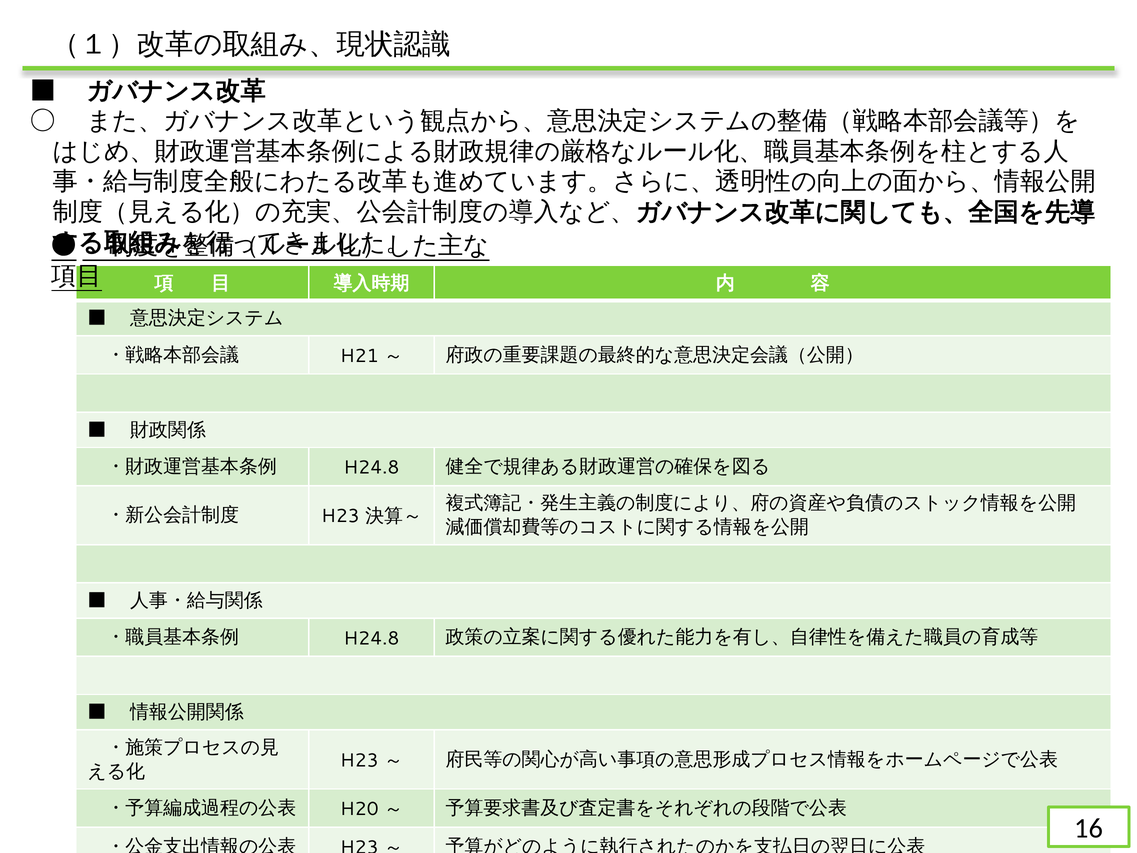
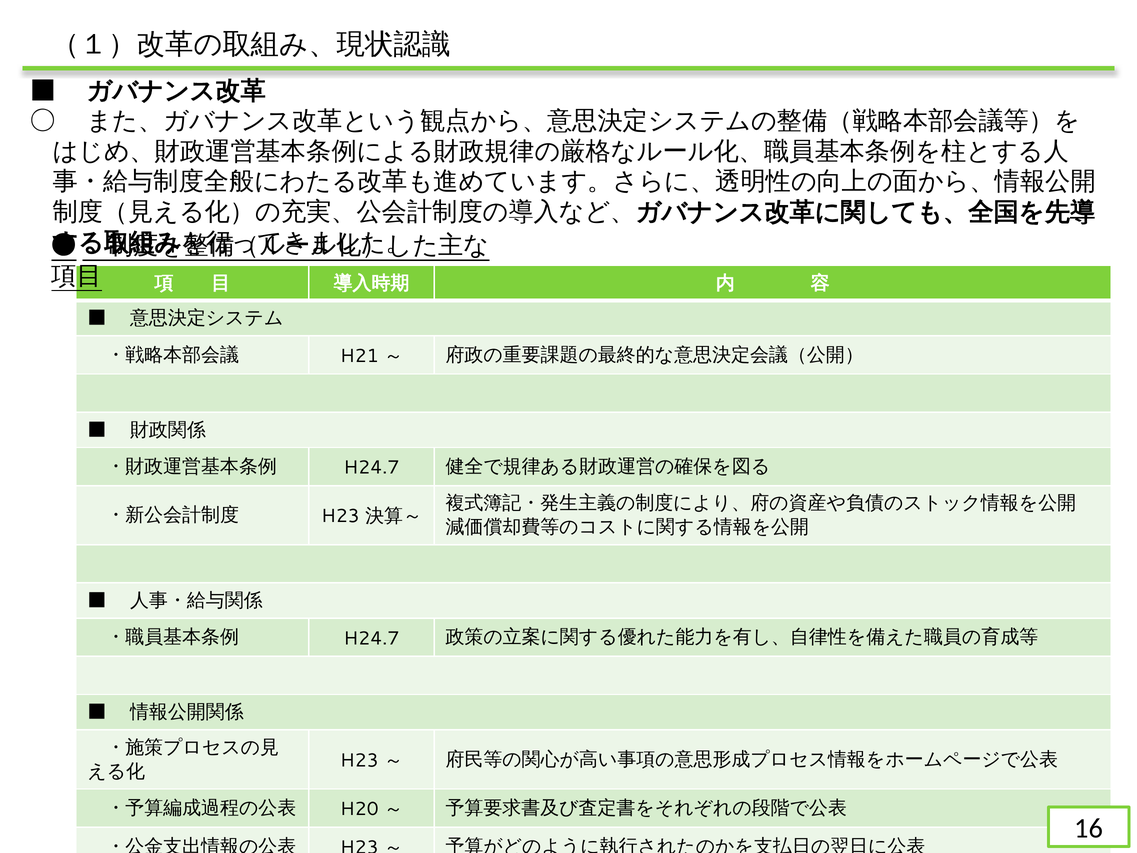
H24.8 at (371, 467): H24.8 -> H24.7
H24.8 at (371, 638): H24.8 -> H24.7
